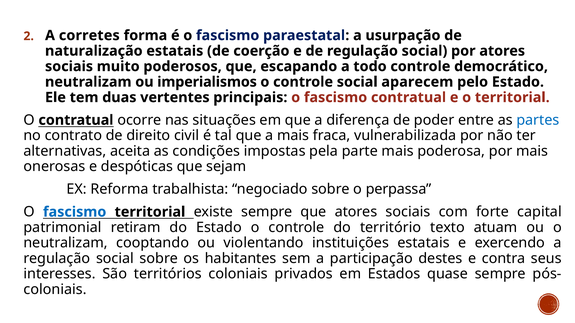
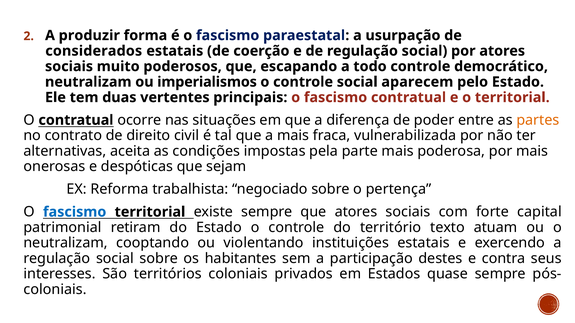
corretes: corretes -> produzir
naturalização: naturalização -> considerados
partes colour: blue -> orange
perpassa: perpassa -> pertença
